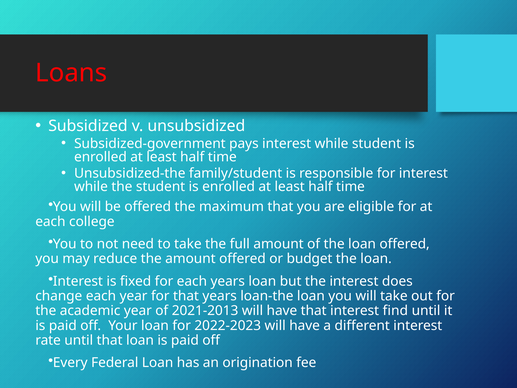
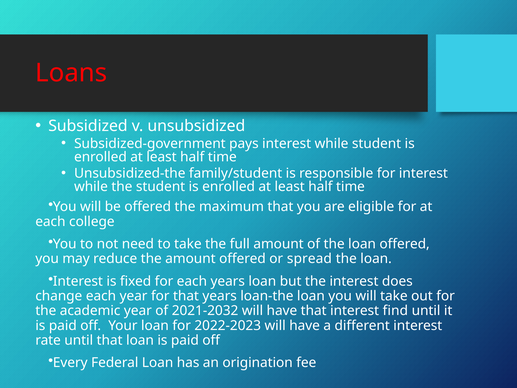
budget: budget -> spread
2021-2013: 2021-2013 -> 2021-2032
